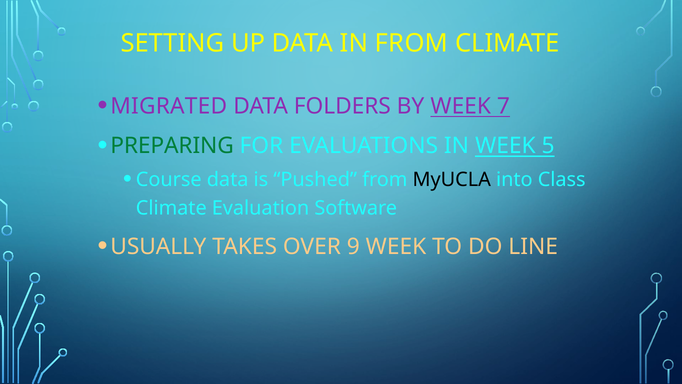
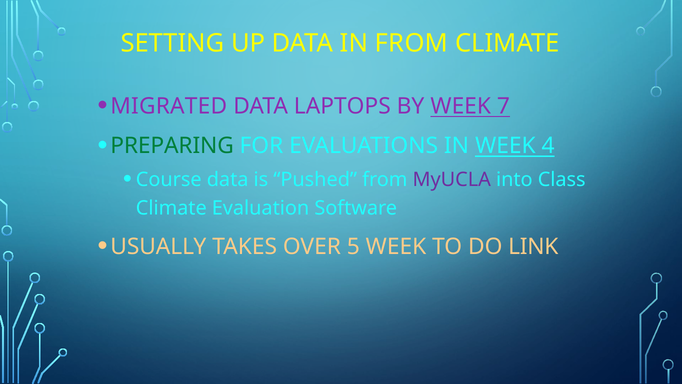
FOLDERS: FOLDERS -> LAPTOPS
5: 5 -> 4
MyUCLA colour: black -> purple
9: 9 -> 5
LINE: LINE -> LINK
